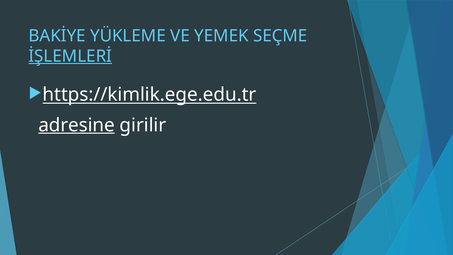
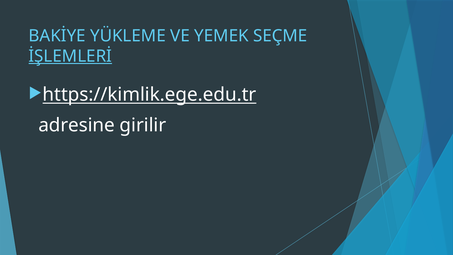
adresine underline: present -> none
